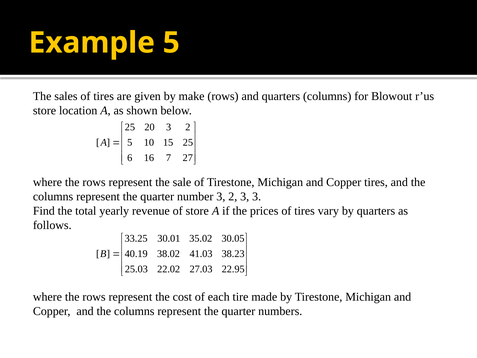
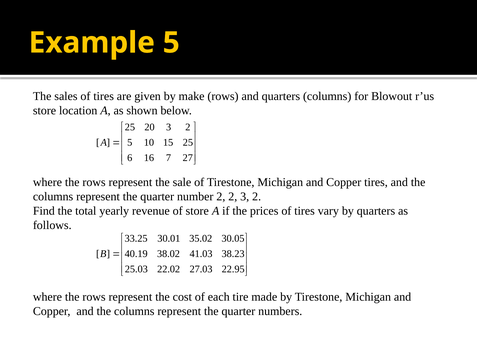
number 3: 3 -> 2
3 3: 3 -> 2
